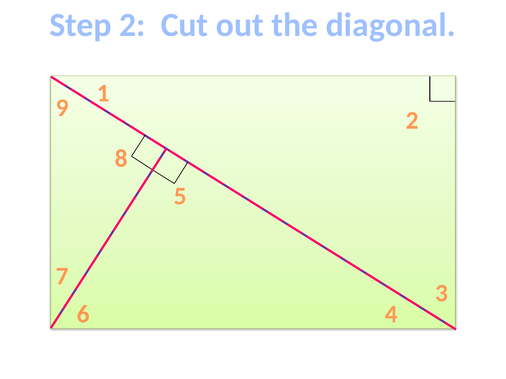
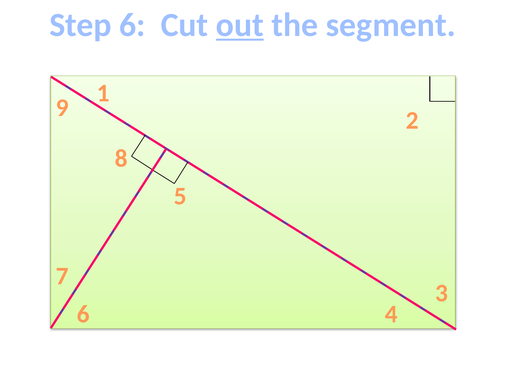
Step 2: 2 -> 6
out underline: none -> present
diagonal: diagonal -> segment
